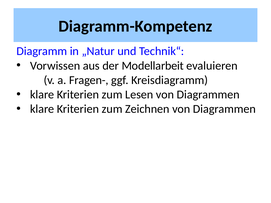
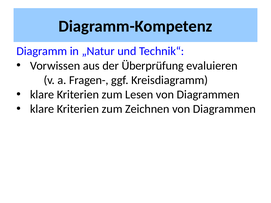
Modellarbeit: Modellarbeit -> Überprüfung
